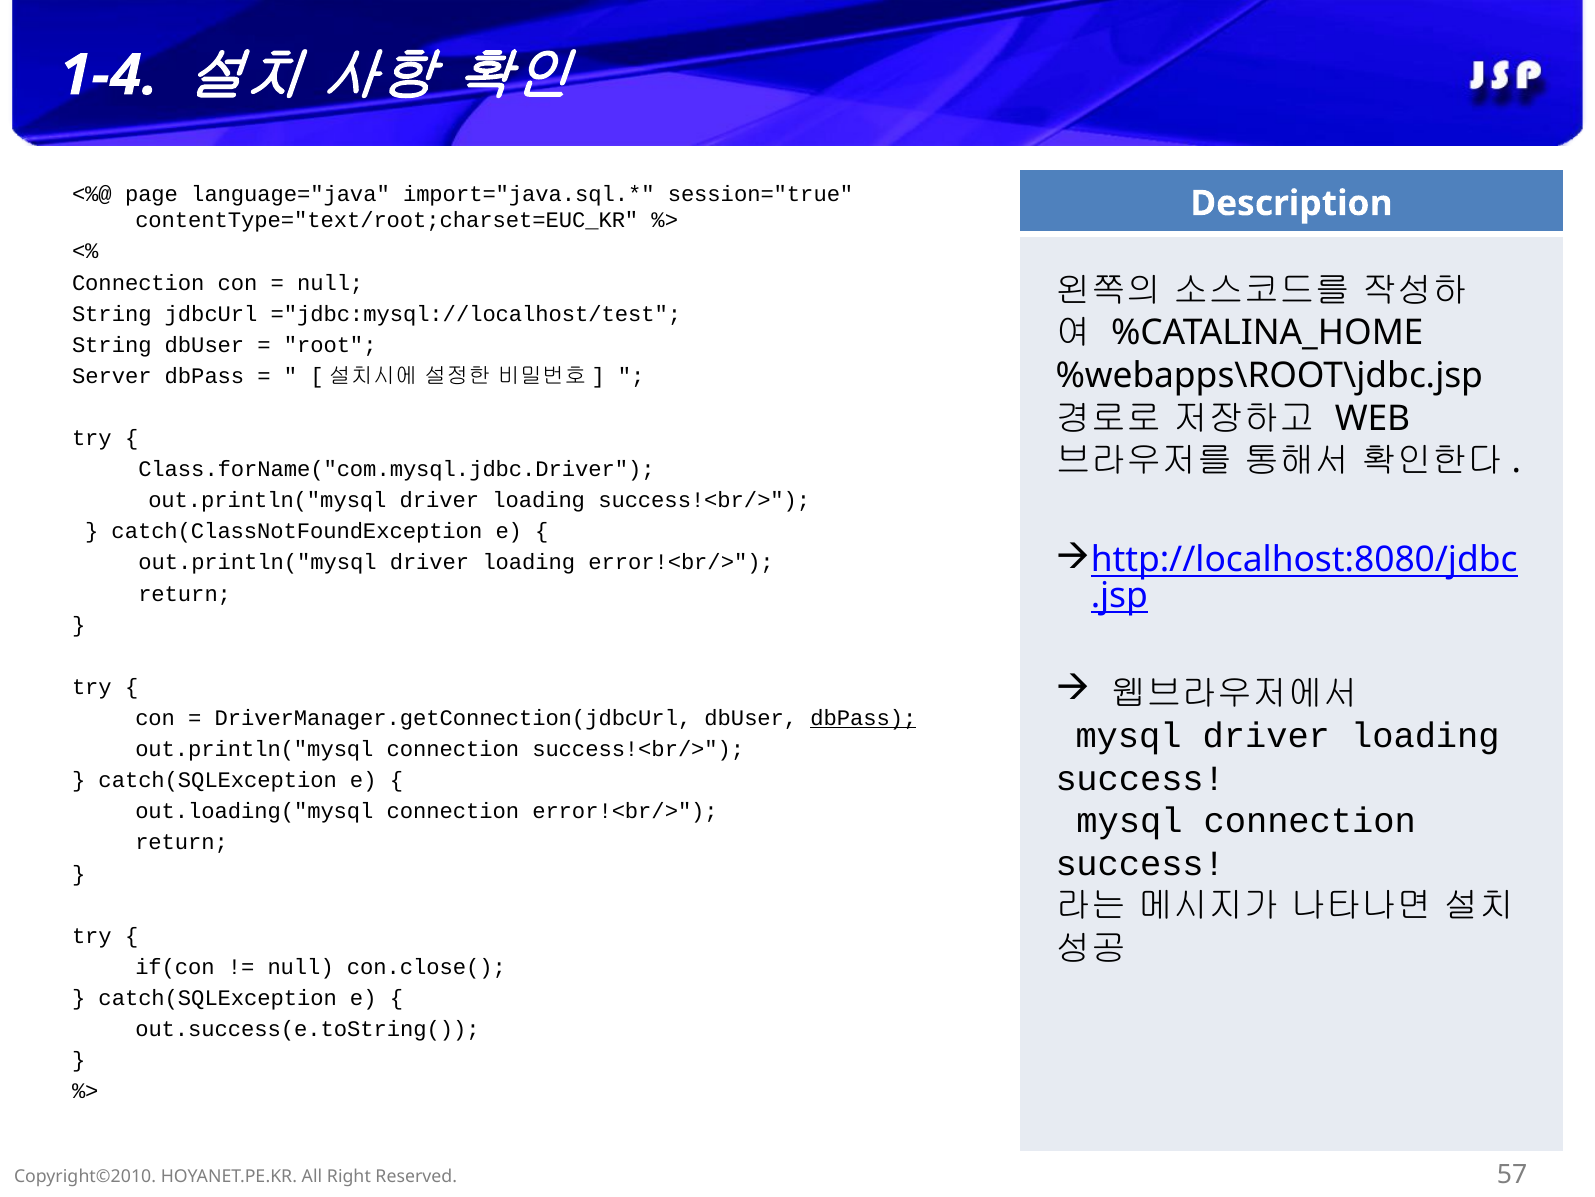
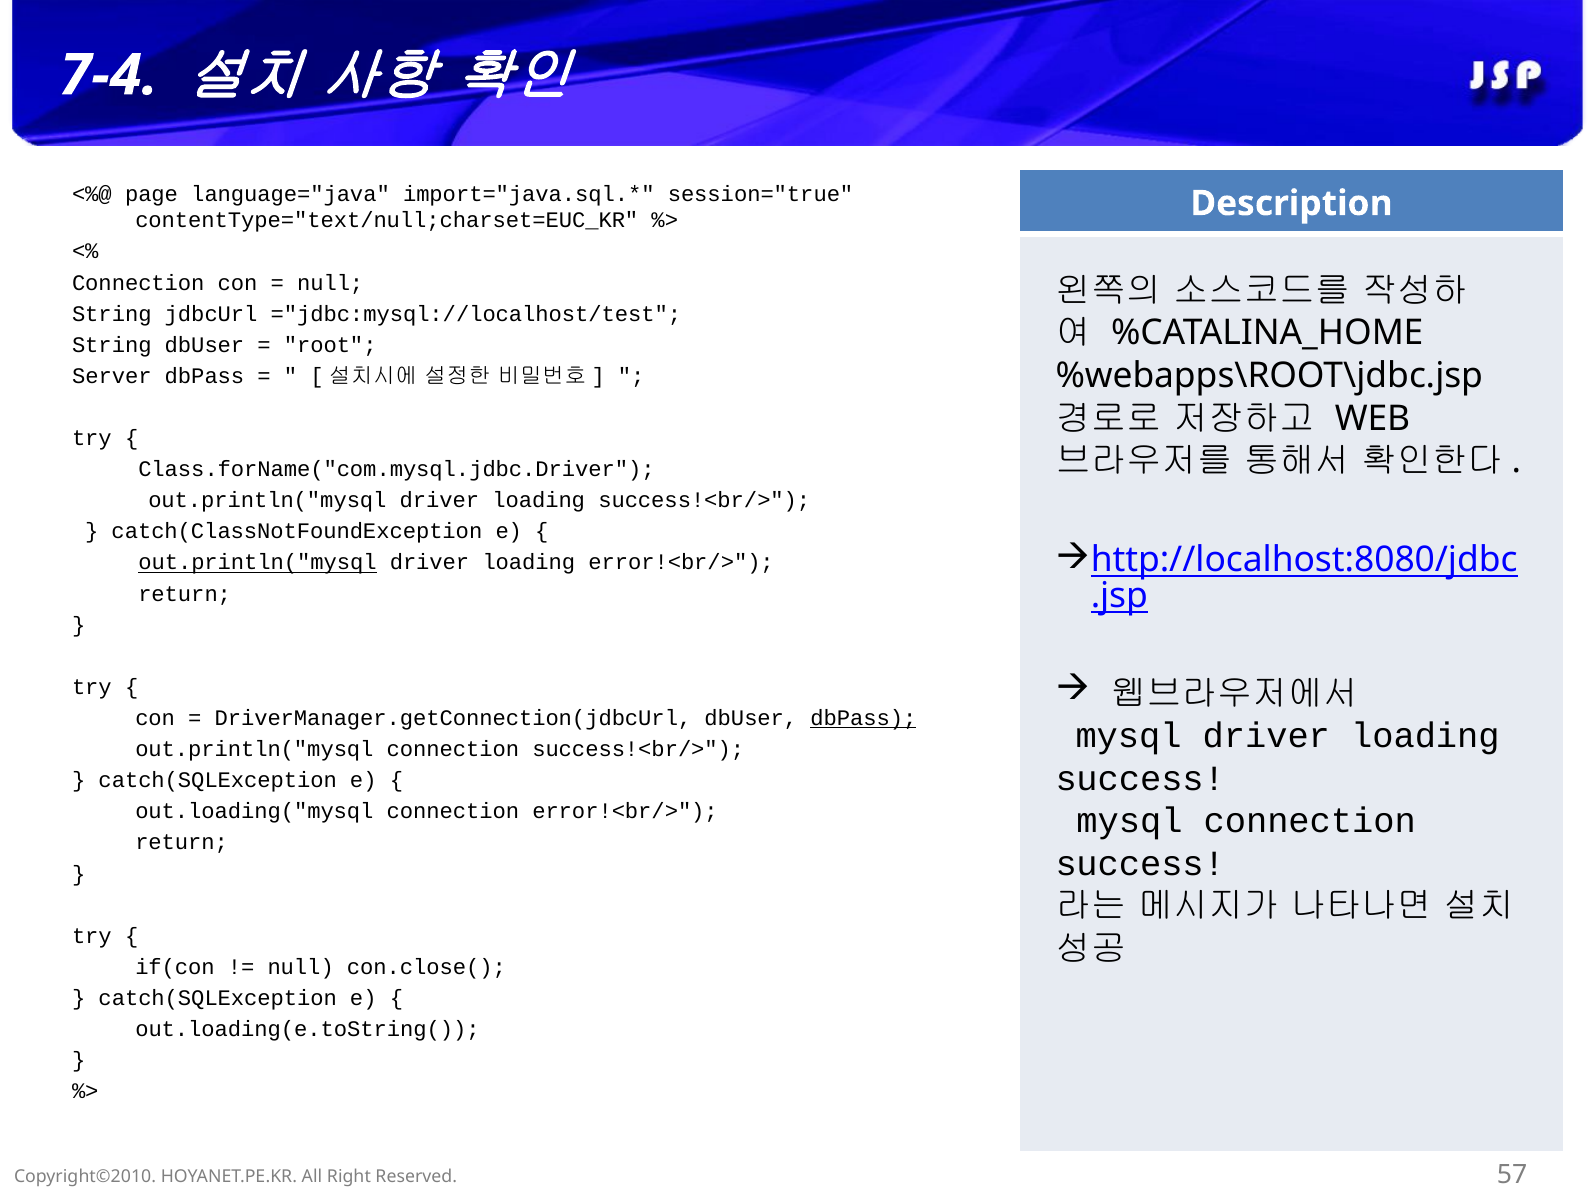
1-4: 1-4 -> 7-4
contentType="text/root;charset=EUC_KR: contentType="text/root;charset=EUC_KR -> contentType="text/null;charset=EUC_KR
out.println("mysql at (257, 562) underline: none -> present
out.success(e.toString(: out.success(e.toString( -> out.loading(e.toString(
